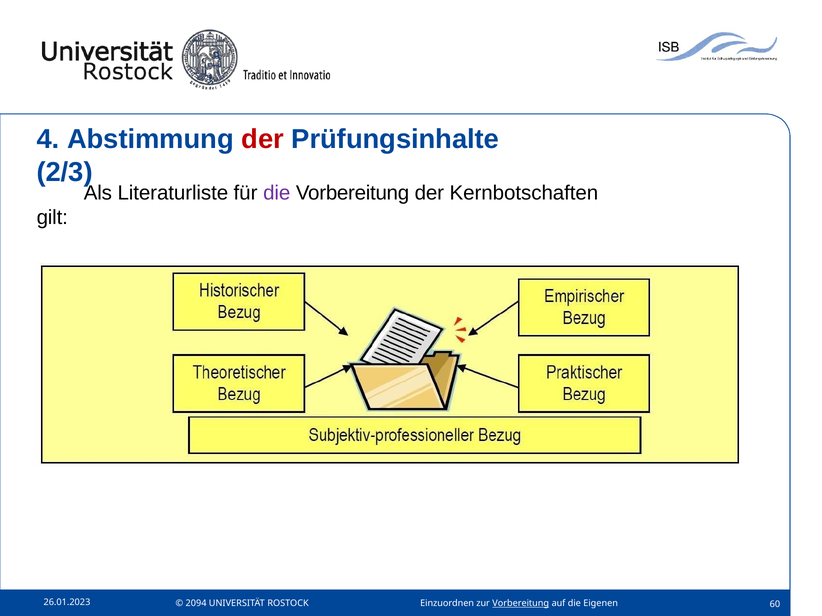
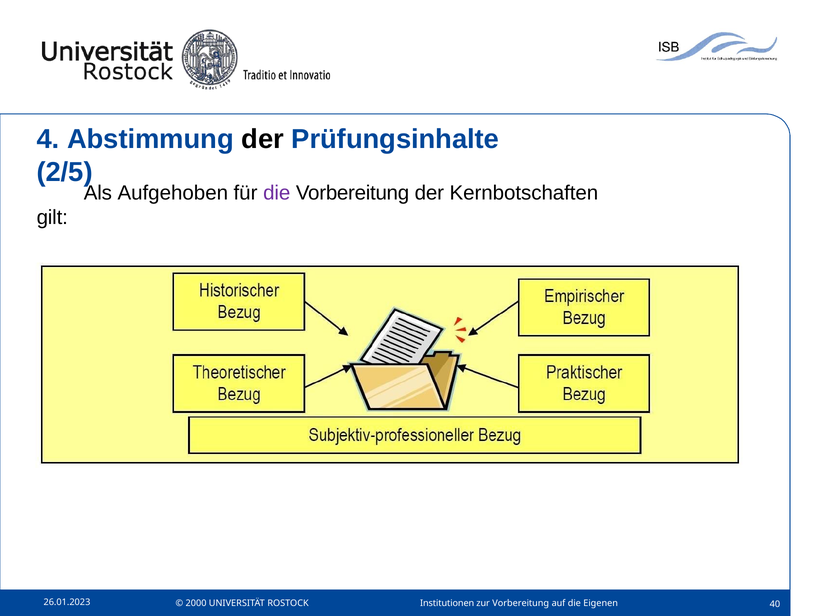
der at (263, 139) colour: red -> black
2/3: 2/3 -> 2/5
Literaturliste: Literaturliste -> Aufgehoben
60: 60 -> 40
2094: 2094 -> 2000
Einzuordnen: Einzuordnen -> Institutionen
Vorbereitung at (521, 604) underline: present -> none
